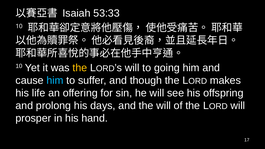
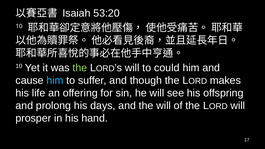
53:33: 53:33 -> 53:20
the at (80, 68) colour: yellow -> light green
going: going -> could
